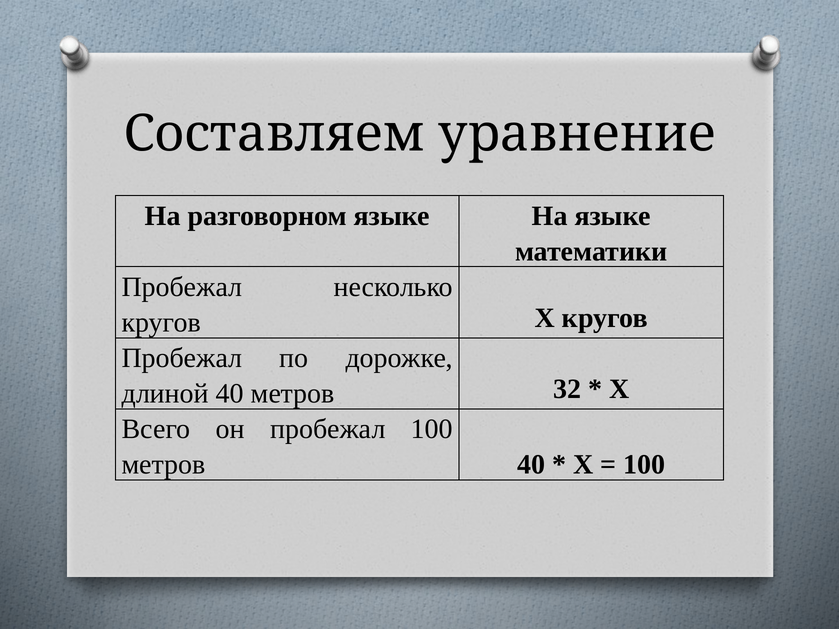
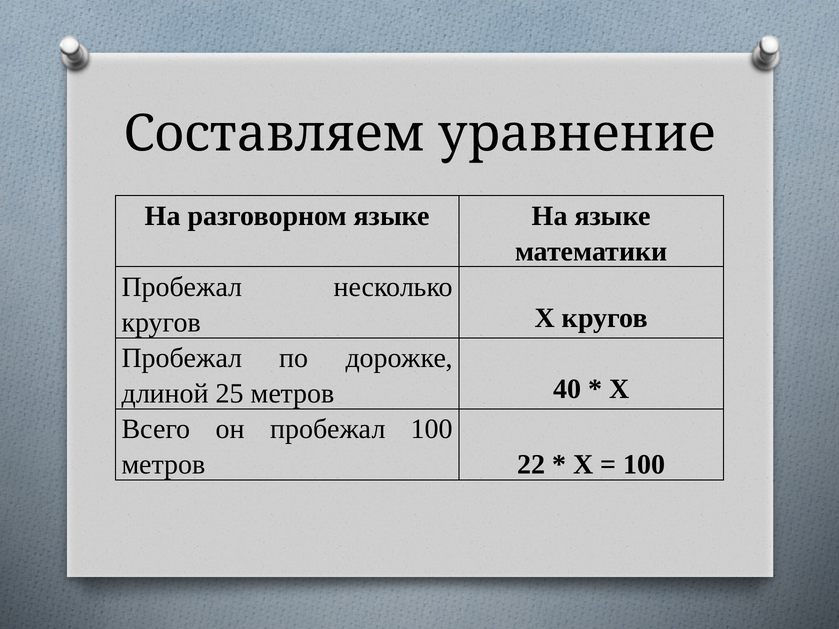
длиной 40: 40 -> 25
32: 32 -> 40
метров 40: 40 -> 22
